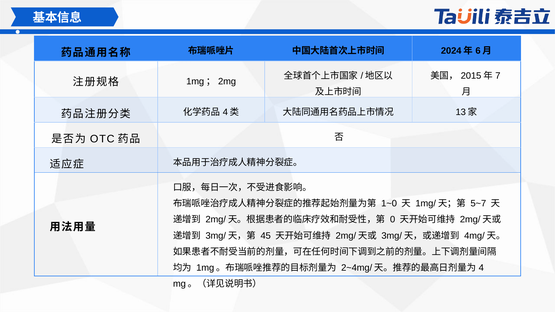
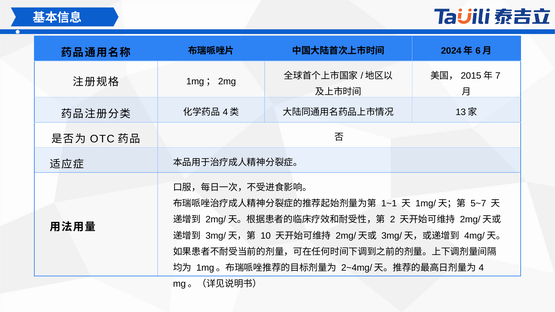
1~0: 1~0 -> 1~1
0: 0 -> 2
45: 45 -> 10
